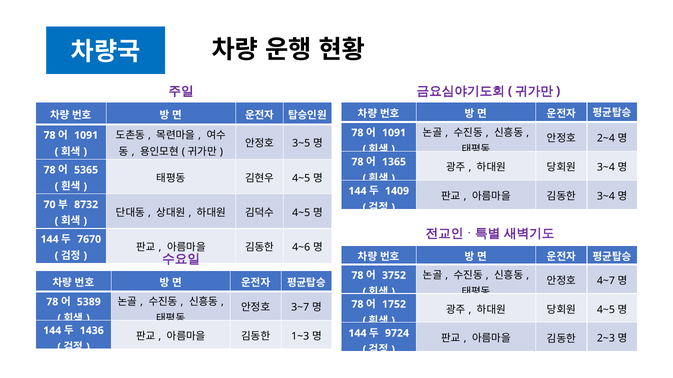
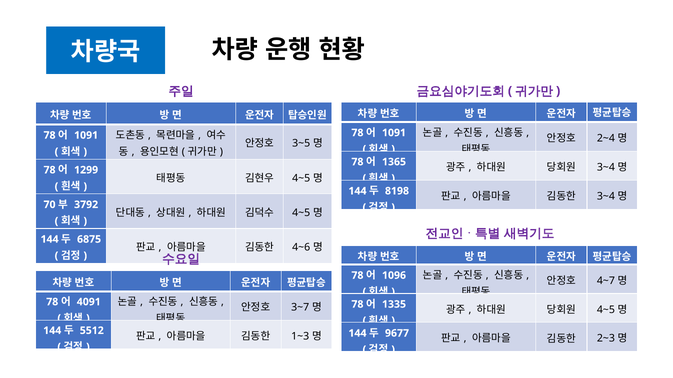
5365: 5365 -> 1299
1409: 1409 -> 8198
8732: 8732 -> 3792
7670: 7670 -> 6875
3752: 3752 -> 1096
5389: 5389 -> 4091
1752: 1752 -> 1335
1436: 1436 -> 5512
9724: 9724 -> 9677
